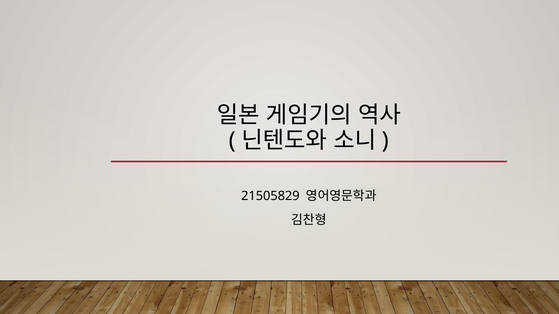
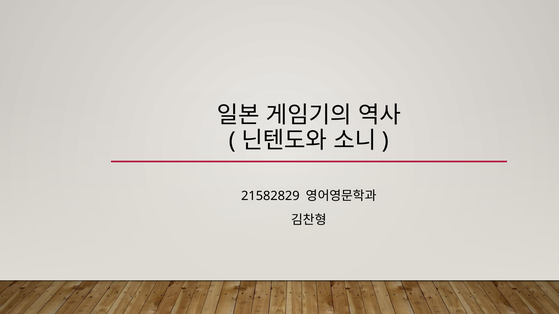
21505829: 21505829 -> 21582829
